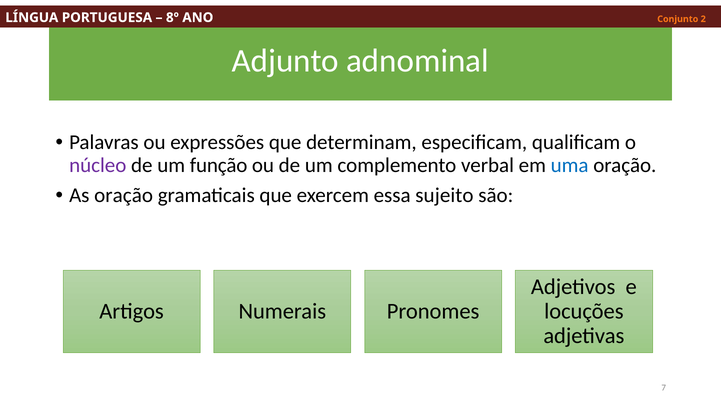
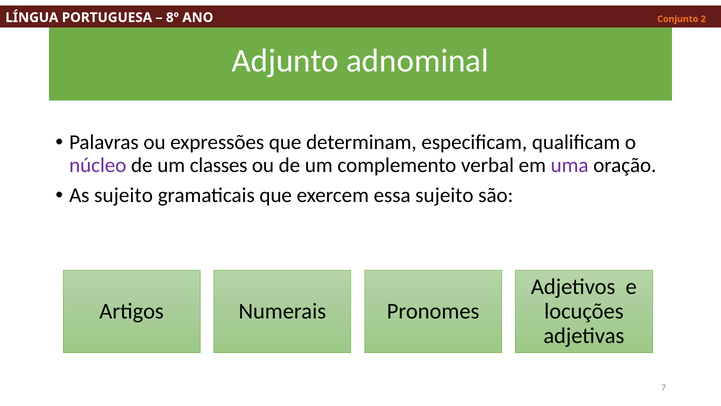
função: função -> classes
uma colour: blue -> purple
As oração: oração -> sujeito
